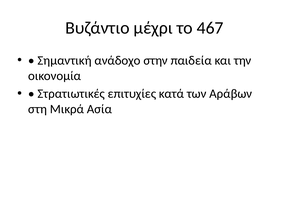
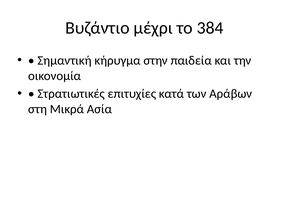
467: 467 -> 384
ανάδοχο: ανάδοχο -> κήρυγμα
